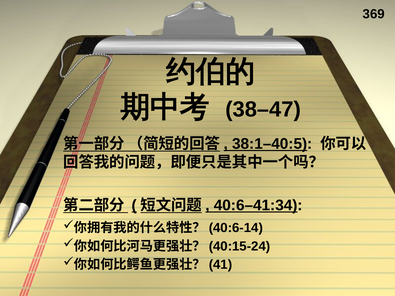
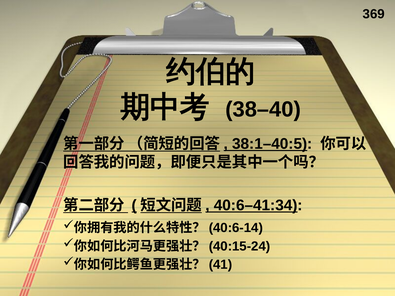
38–47: 38–47 -> 38–40
